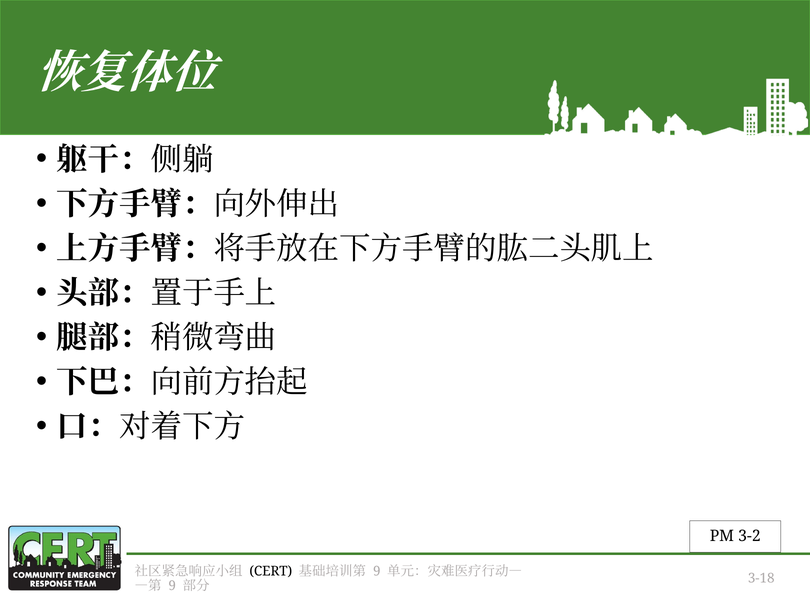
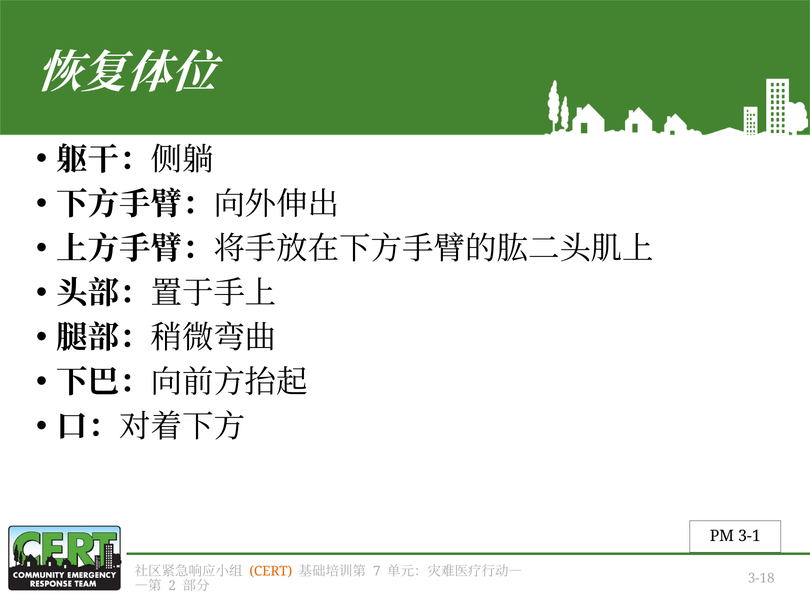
3-2: 3-2 -> 3-1
CERT colour: black -> orange
9 at (377, 572): 9 -> 7
9 at (172, 586): 9 -> 2
